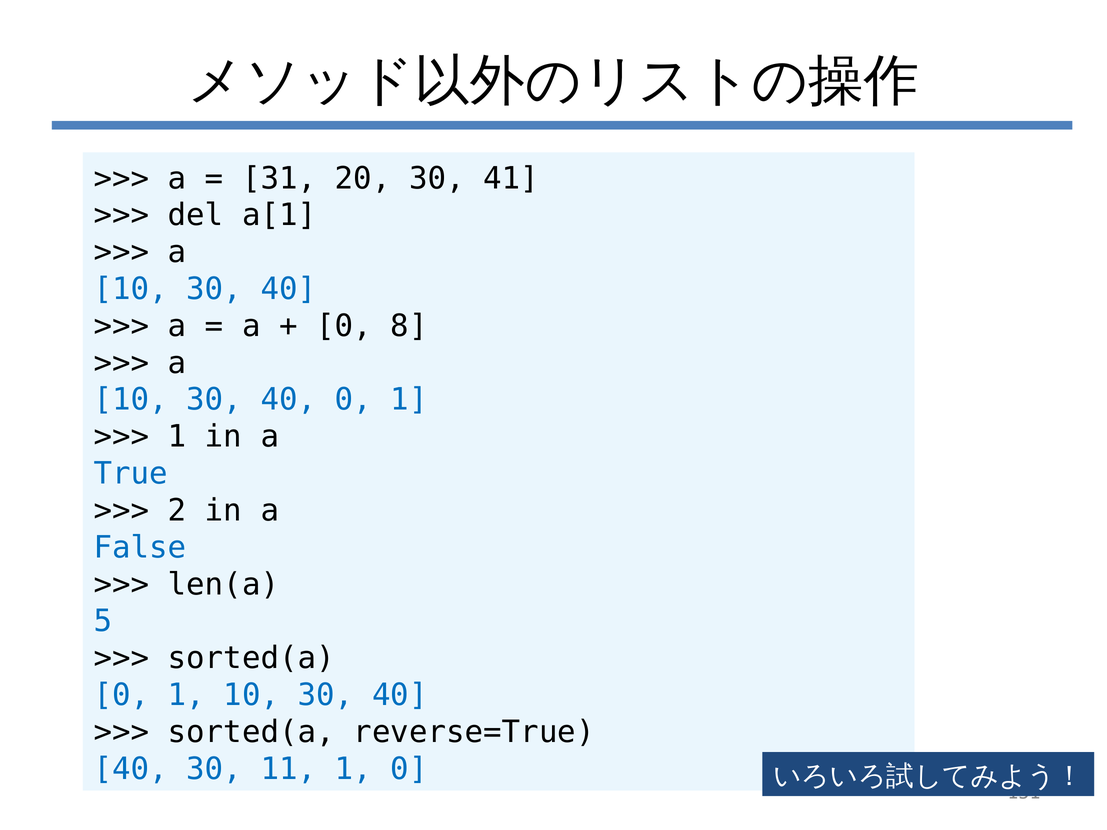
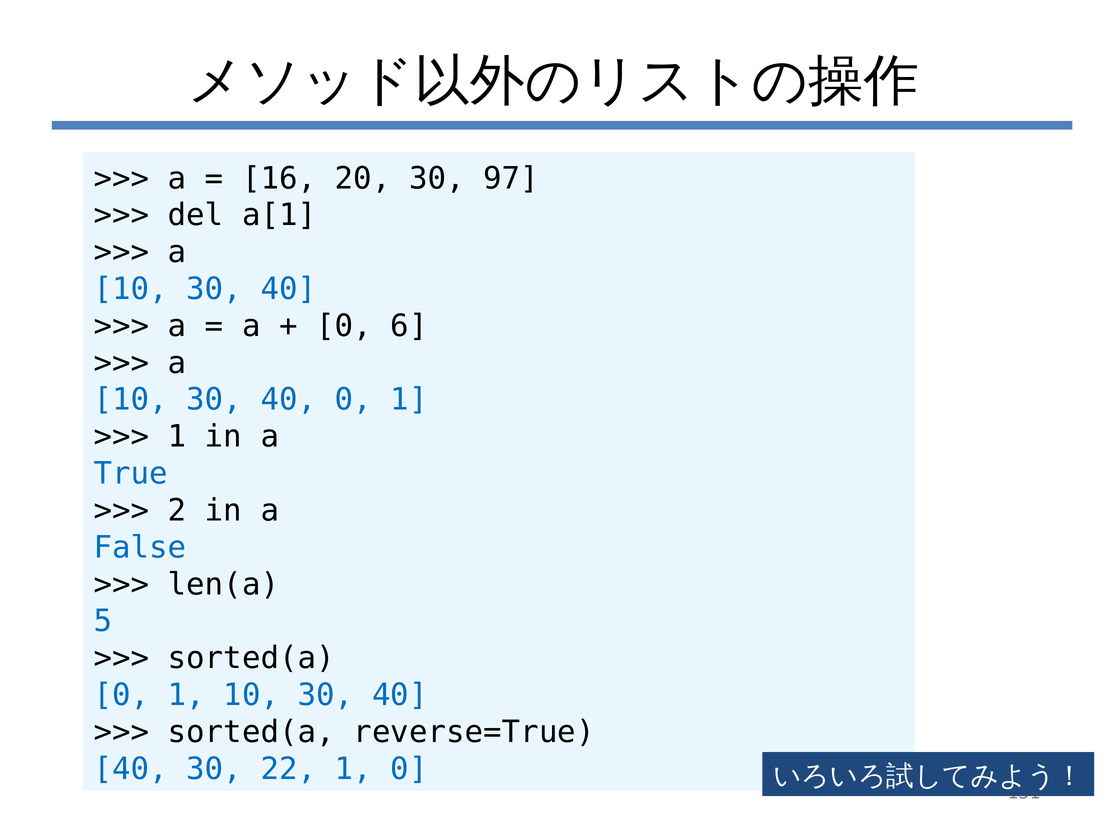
31: 31 -> 16
41: 41 -> 97
8: 8 -> 6
11: 11 -> 22
